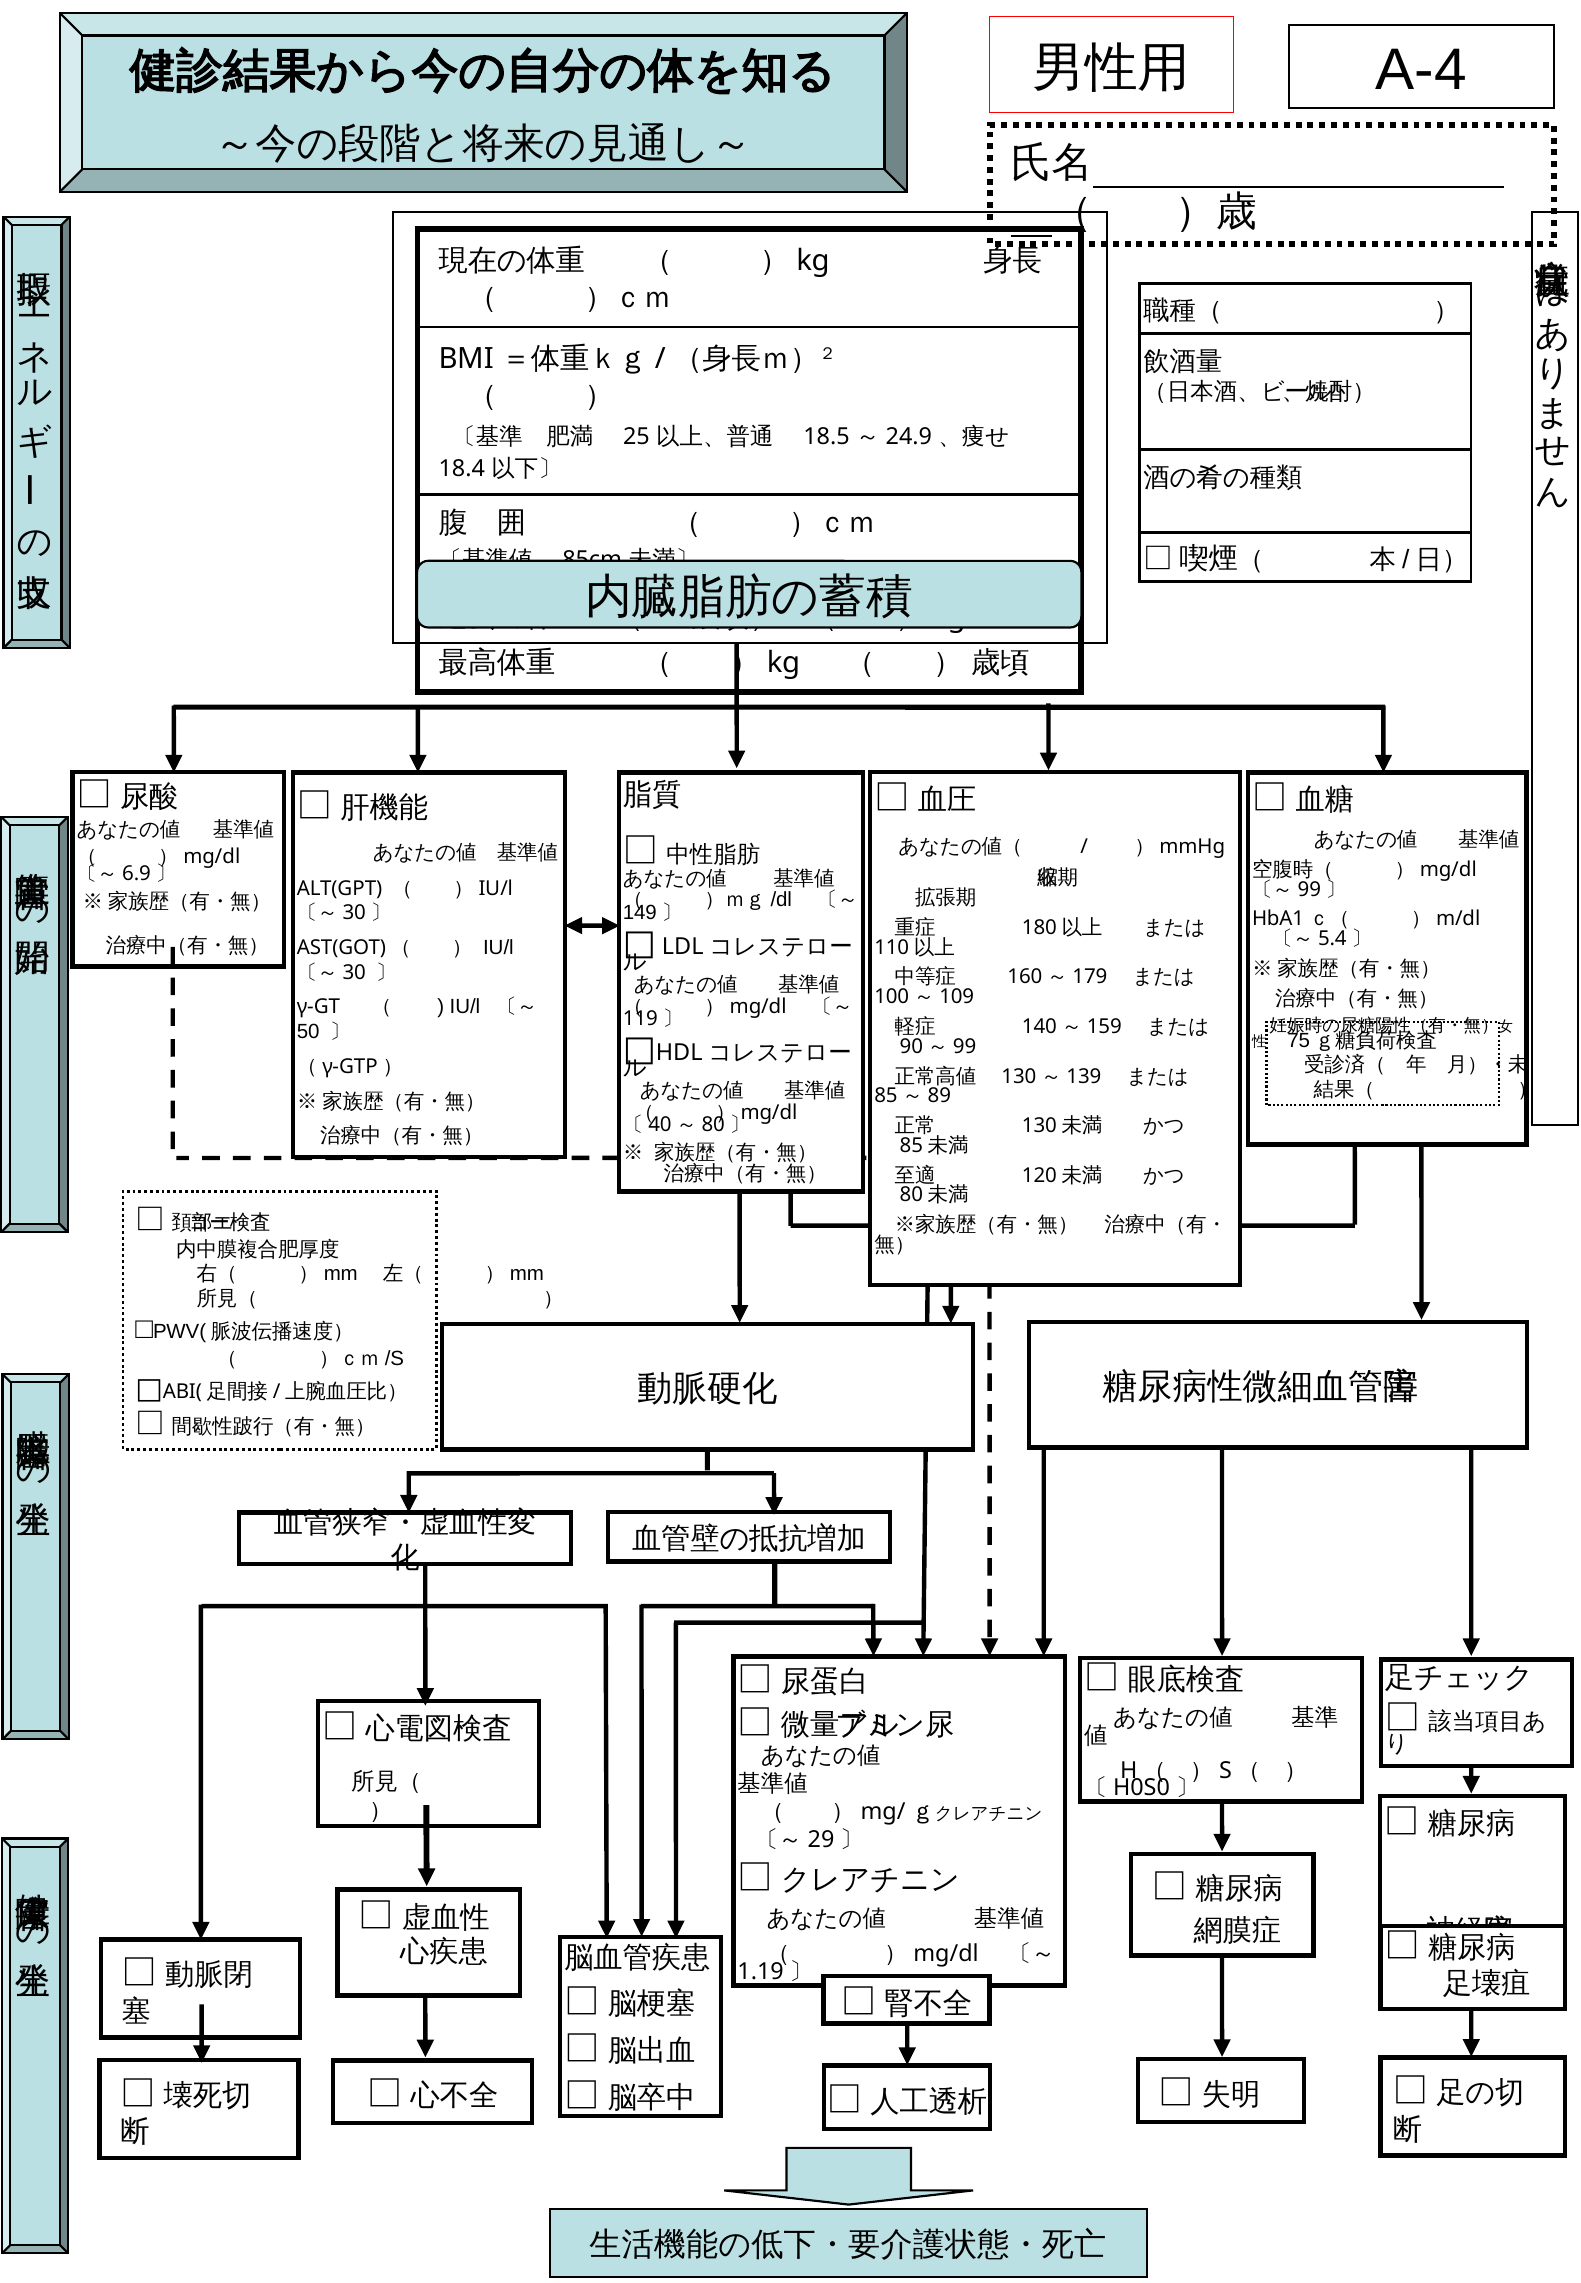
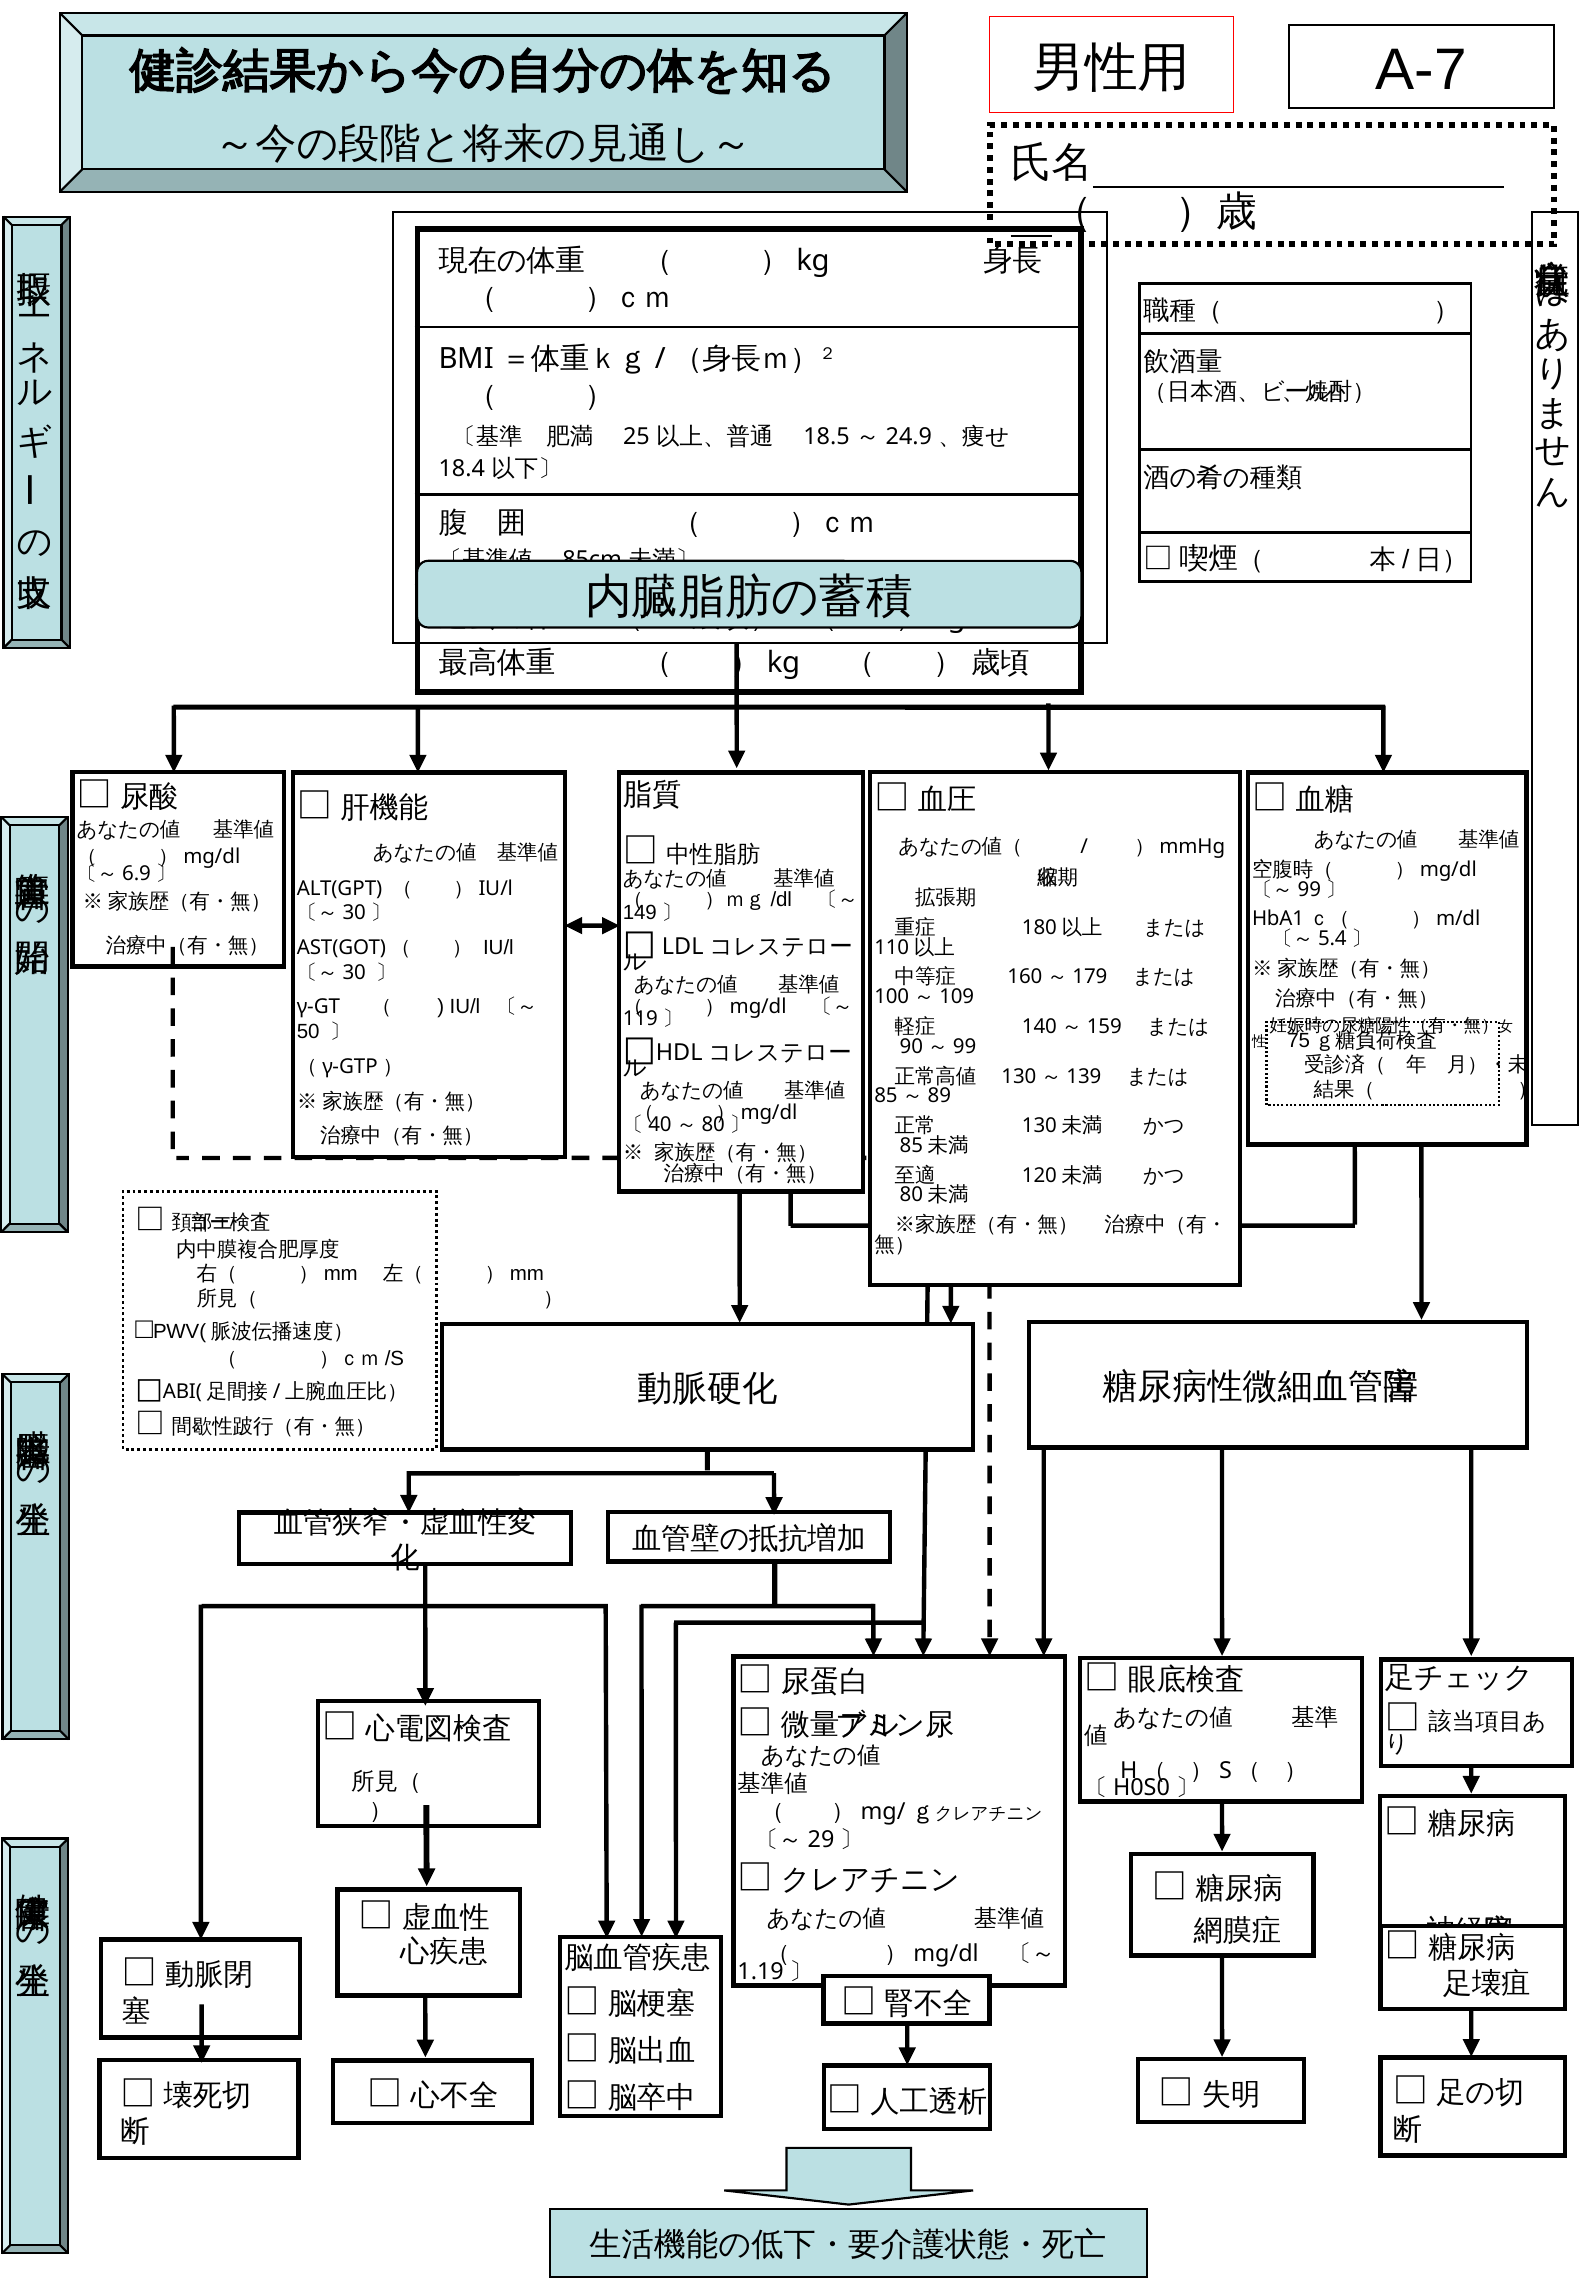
A-4: A-4 -> A-7
